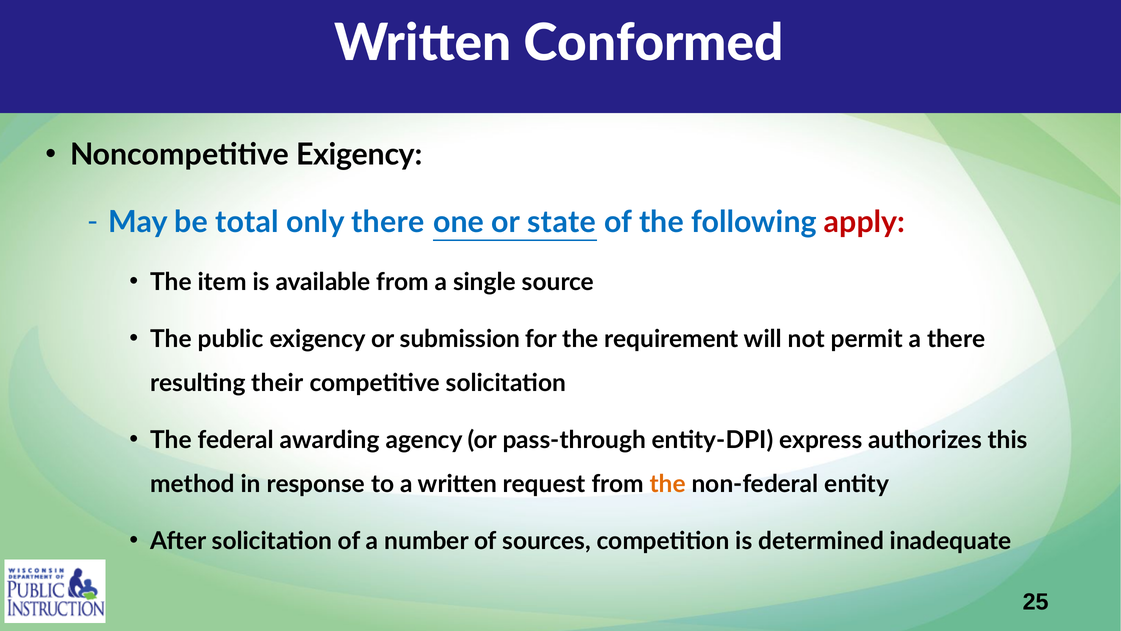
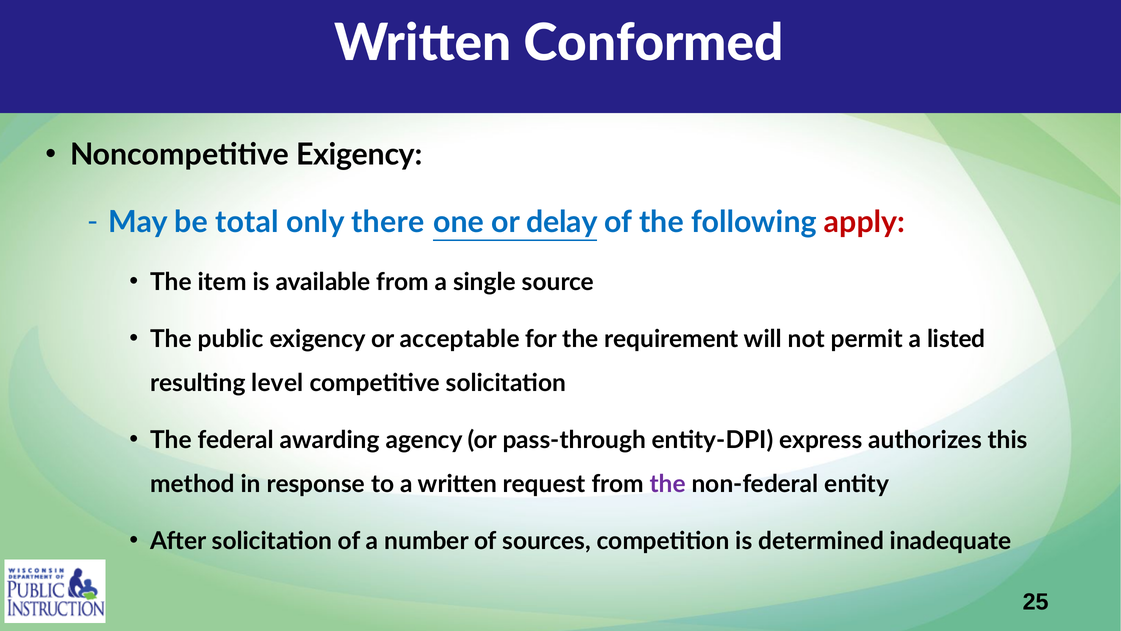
state: state -> delay
submission: submission -> acceptable
a there: there -> listed
their: their -> level
the at (668, 484) colour: orange -> purple
